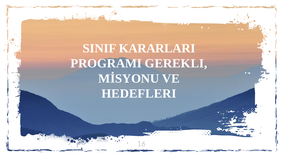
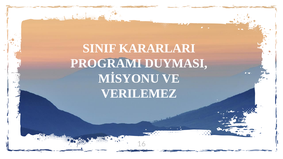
GEREKLI: GEREKLI -> DUYMASI
HEDEFLERI: HEDEFLERI -> VERILEMEZ
